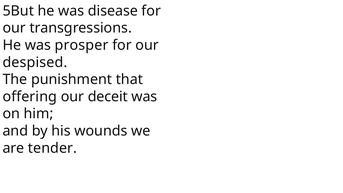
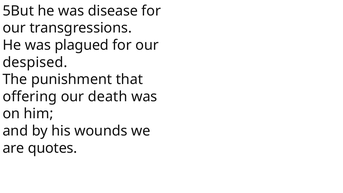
prosper: prosper -> plagued
deceit: deceit -> death
tender: tender -> quotes
